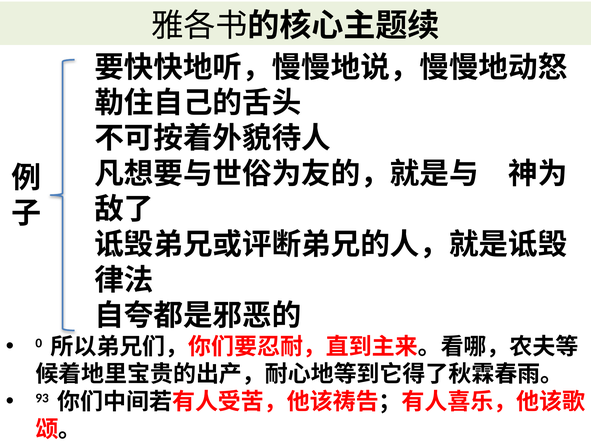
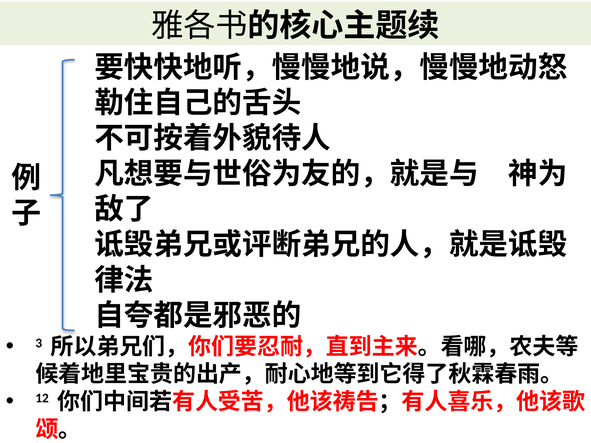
0: 0 -> 3
93: 93 -> 12
